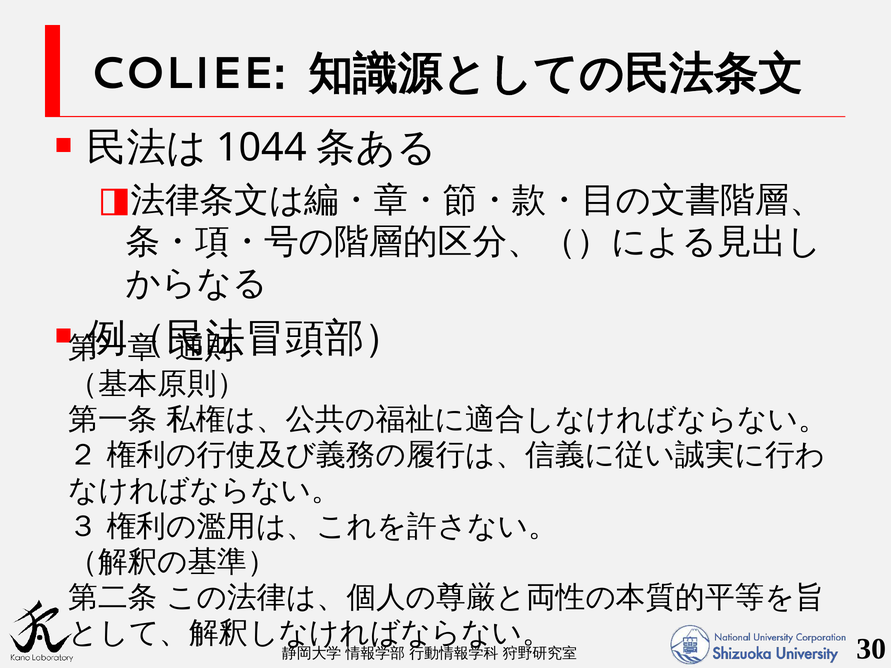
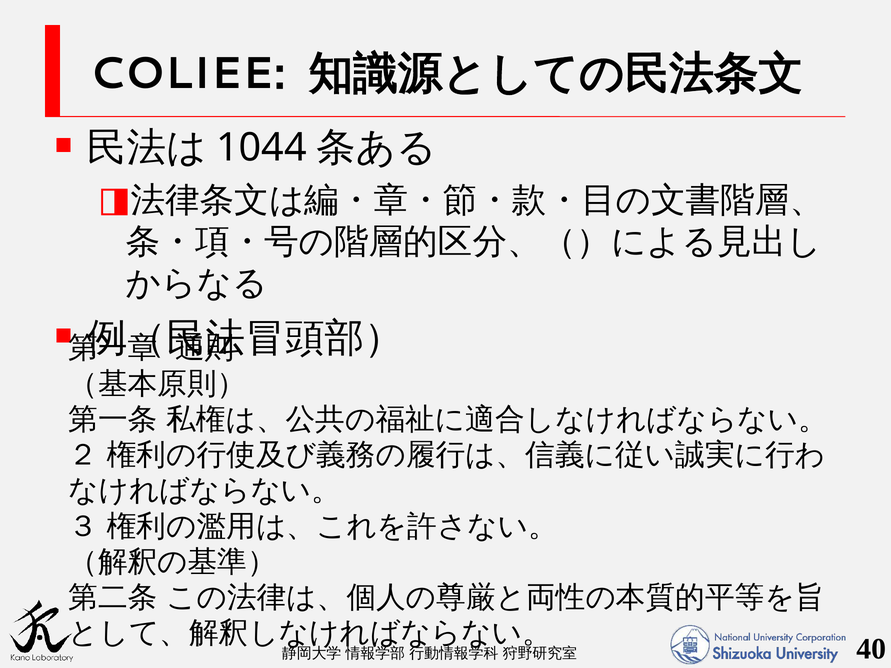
30: 30 -> 40
